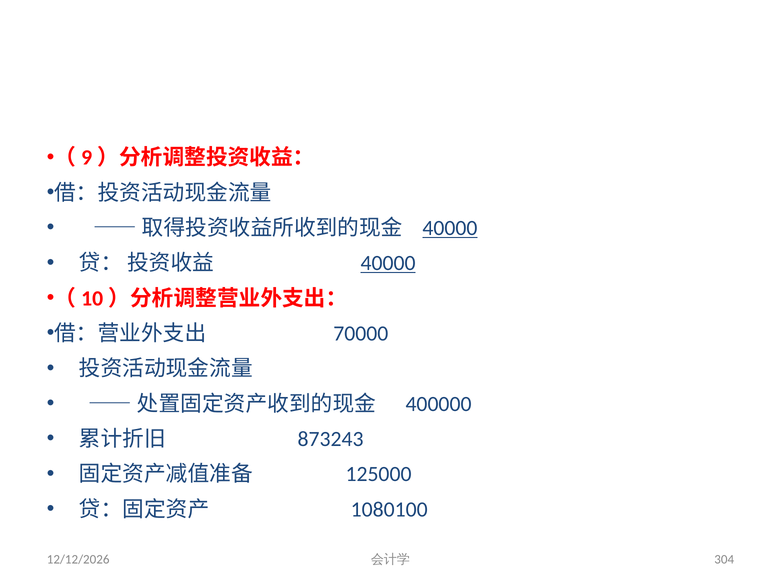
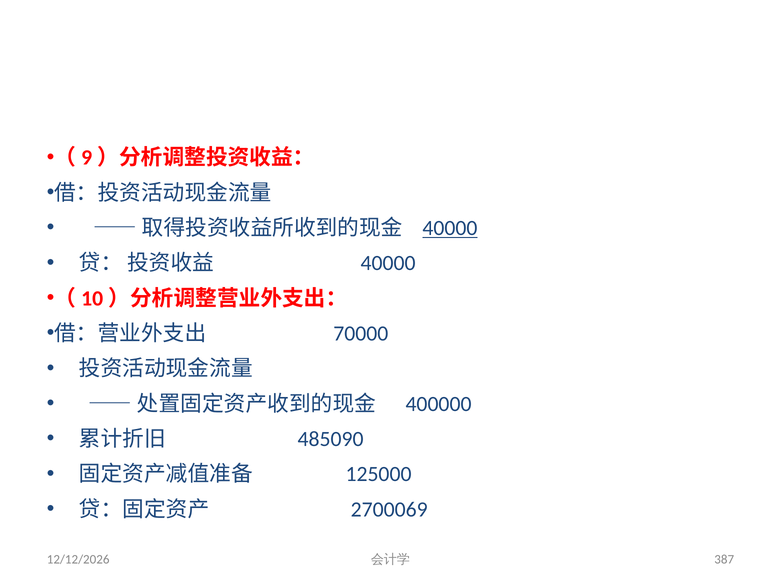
40000 at (388, 263) underline: present -> none
873243: 873243 -> 485090
1080100: 1080100 -> 2700069
304: 304 -> 387
